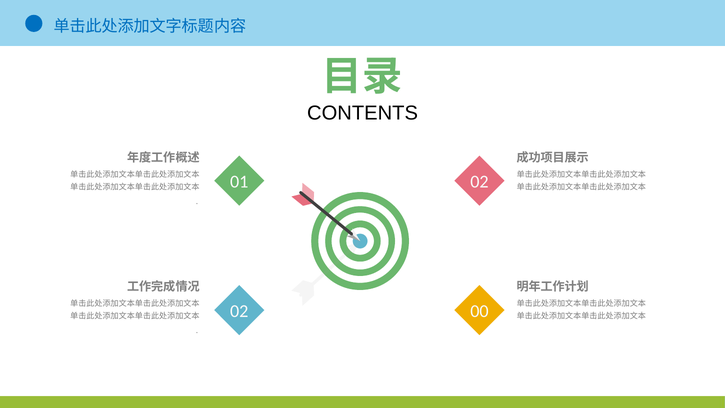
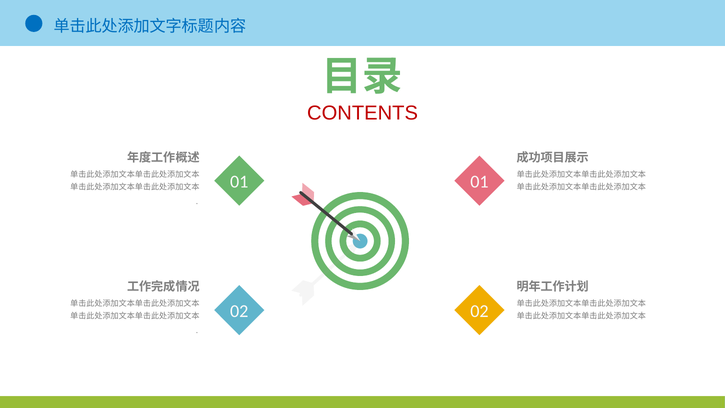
CONTENTS colour: black -> red
01 02: 02 -> 01
02 00: 00 -> 02
